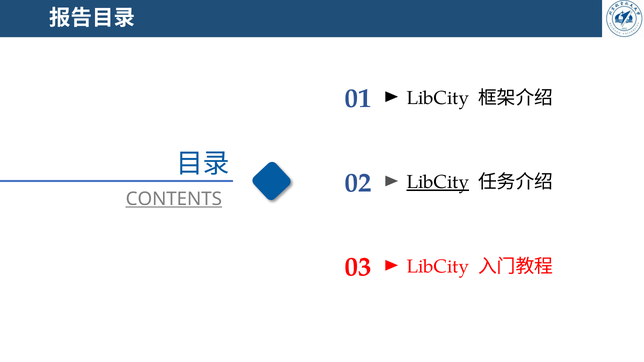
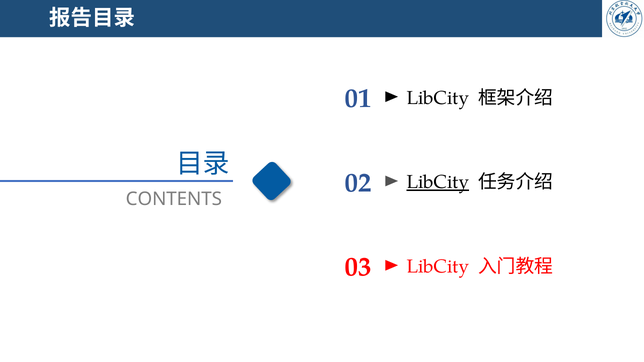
CONTENTS underline: present -> none
